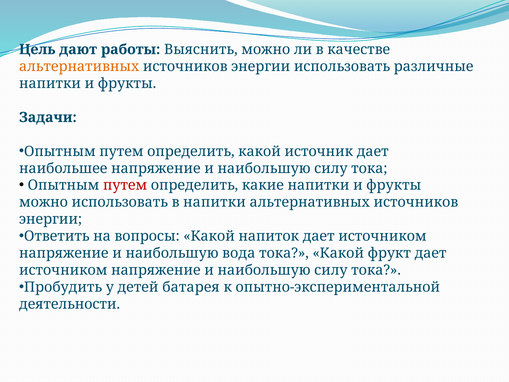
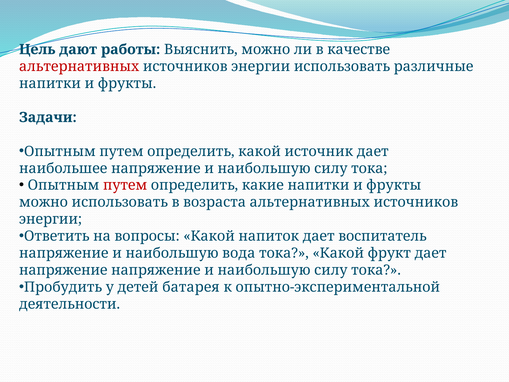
альтернативных at (79, 66) colour: orange -> red
в напитки: напитки -> возраста
напиток дает источником: источником -> воспитатель
источником at (63, 270): источником -> напряжение
